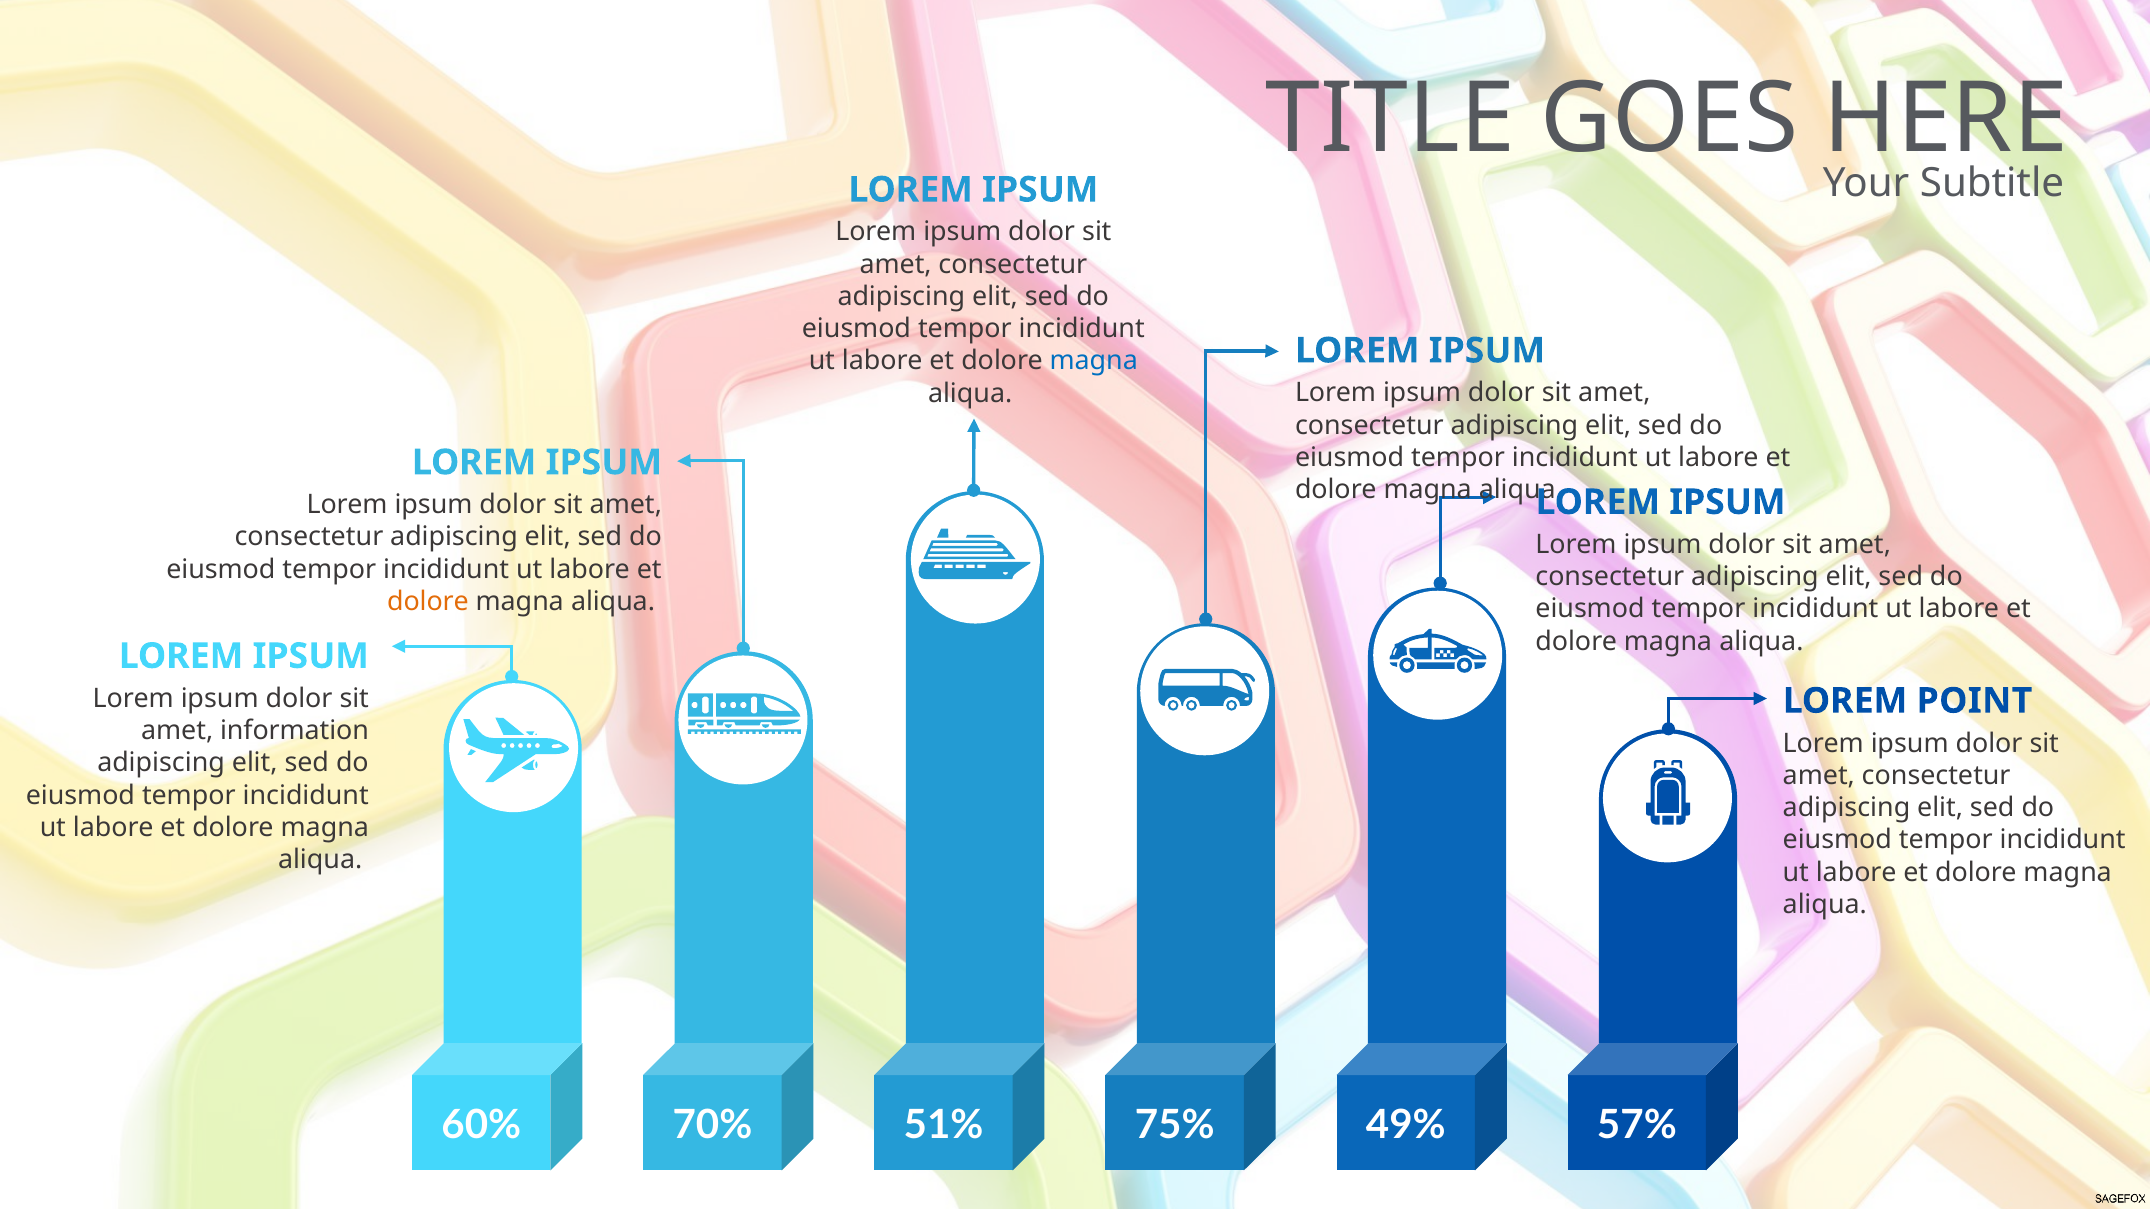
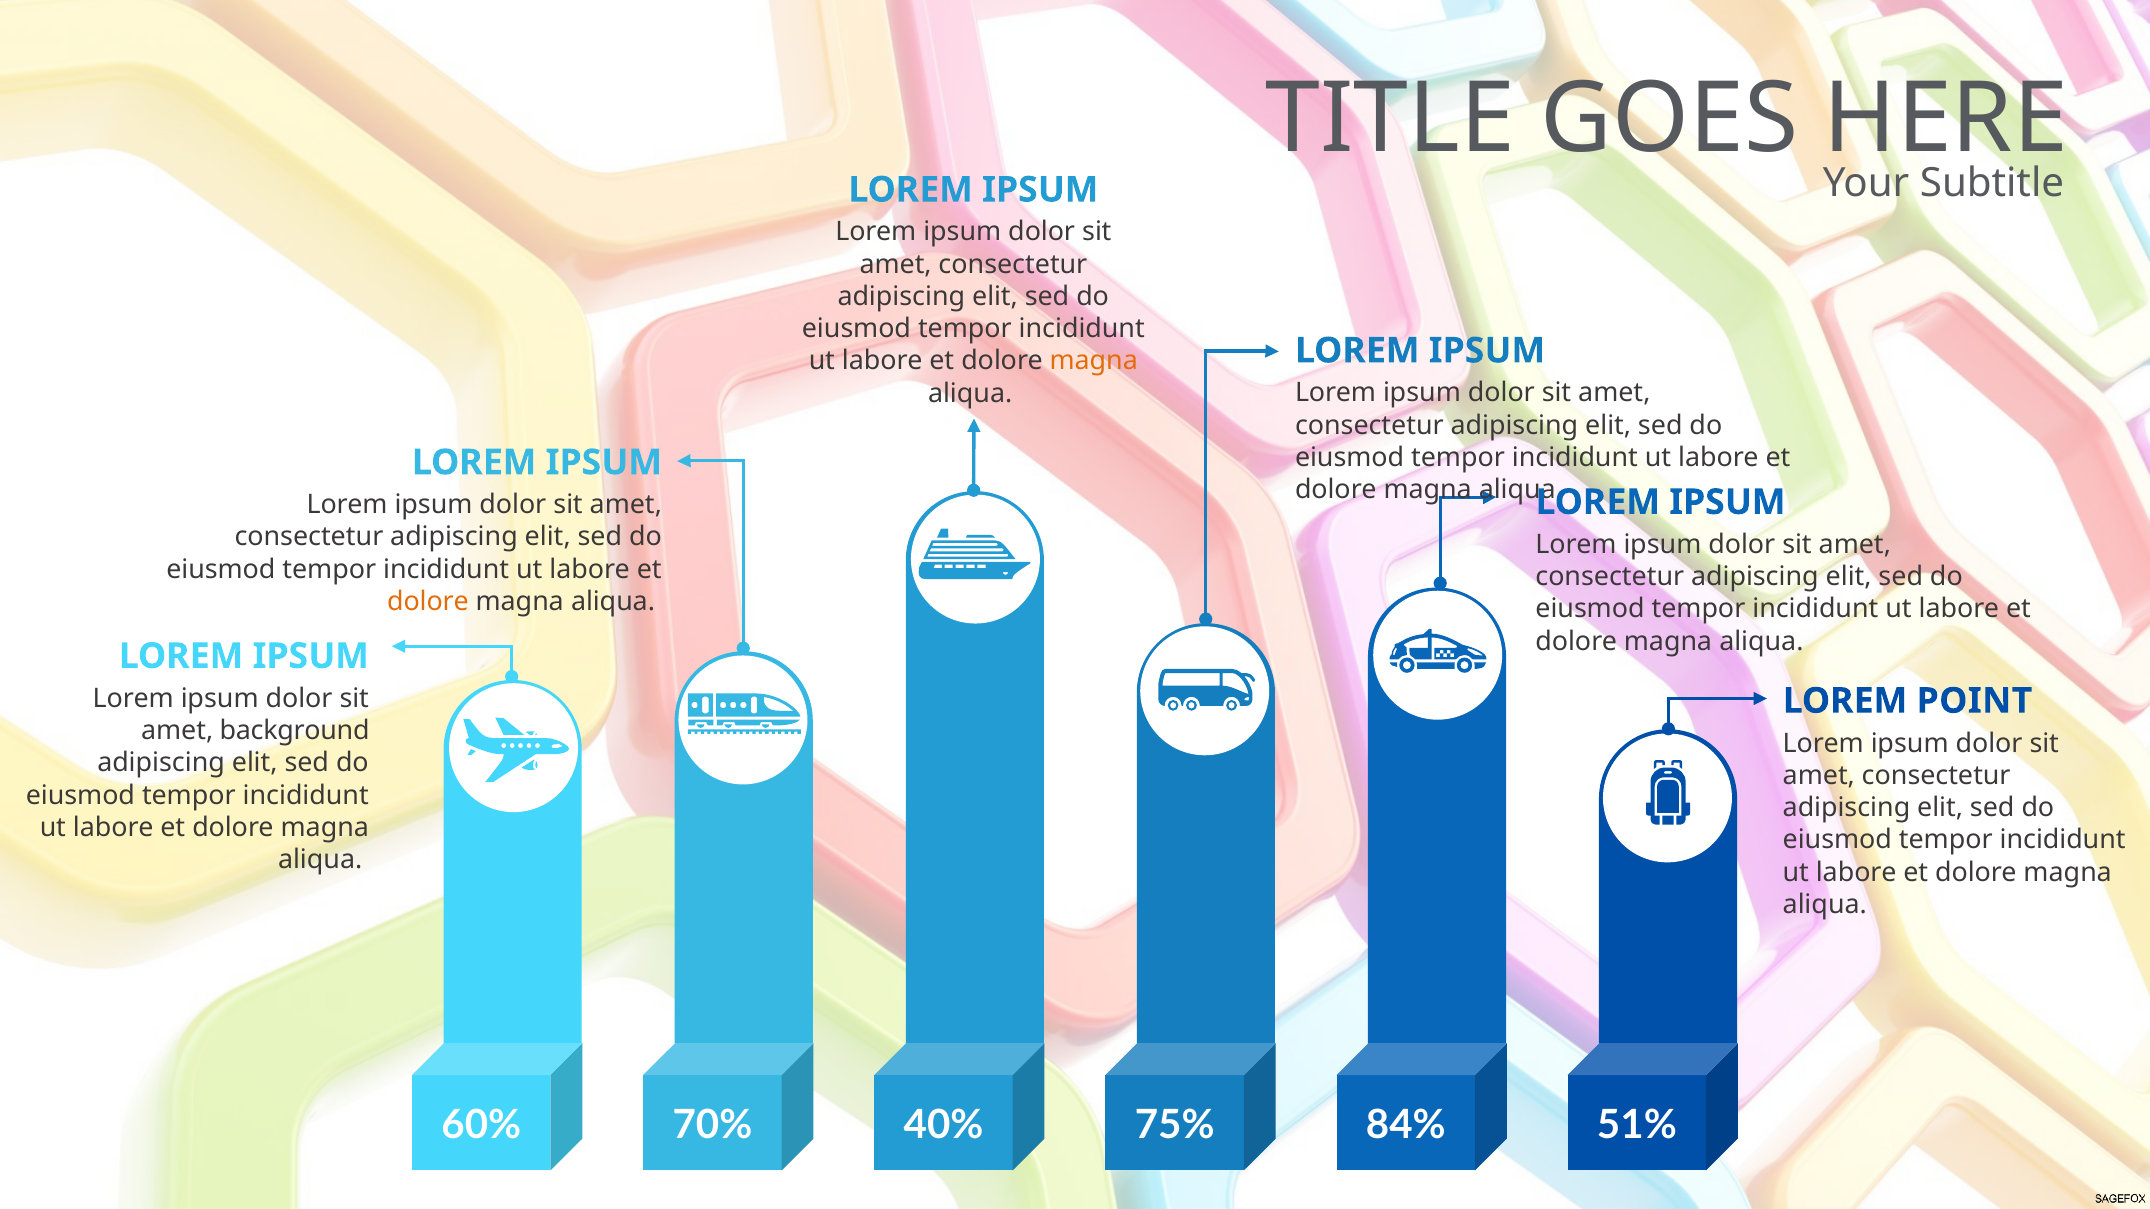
magna at (1094, 361) colour: blue -> orange
information: information -> background
51%: 51% -> 40%
49%: 49% -> 84%
57%: 57% -> 51%
